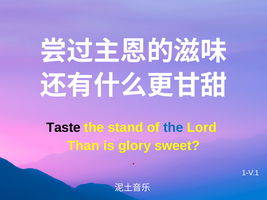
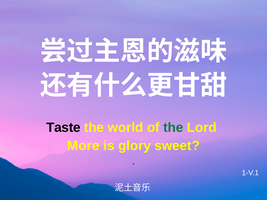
stand: stand -> world
the at (173, 128) colour: blue -> green
Than: Than -> More
